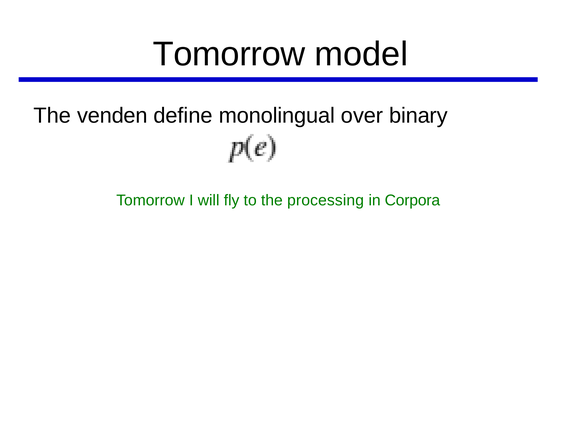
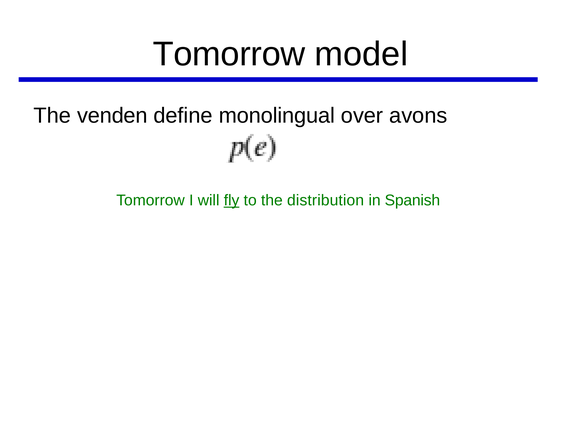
binary: binary -> avons
fly underline: none -> present
processing: processing -> distribution
Corpora: Corpora -> Spanish
